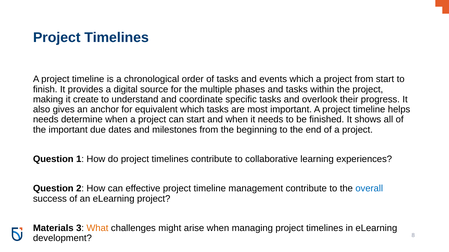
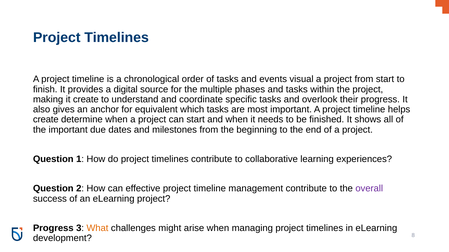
events which: which -> visual
needs at (46, 120): needs -> create
overall colour: blue -> purple
Materials at (53, 229): Materials -> Progress
